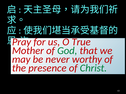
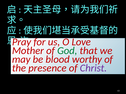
True: True -> Love
never: never -> blood
Christ colour: green -> purple
